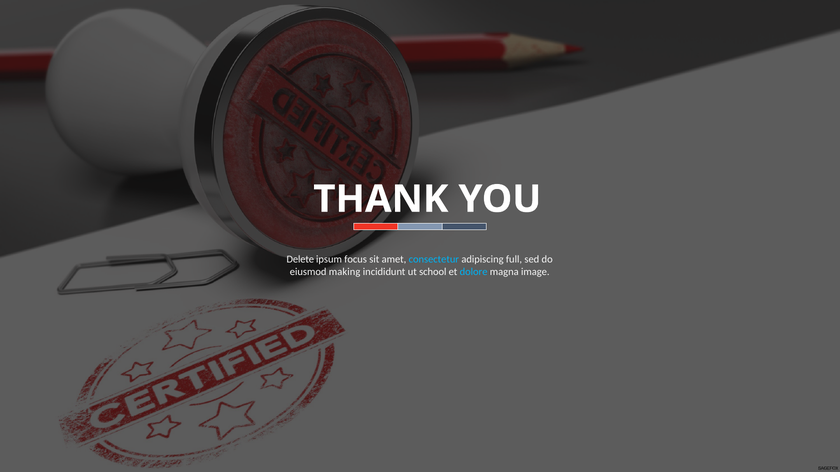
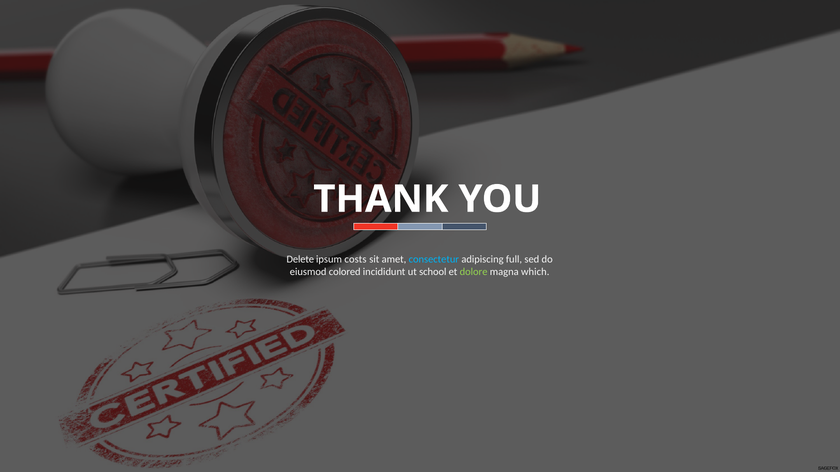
focus: focus -> costs
making: making -> colored
dolore colour: light blue -> light green
image: image -> which
